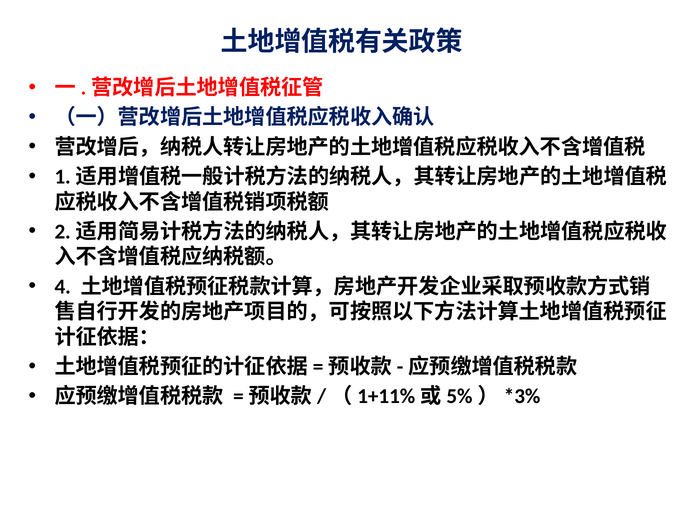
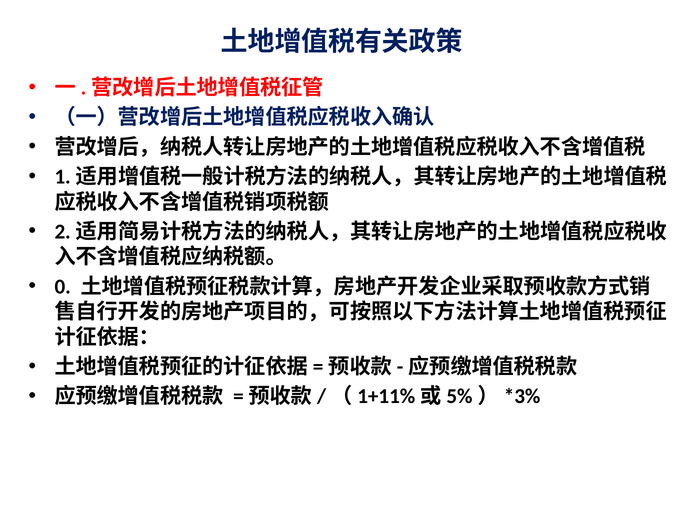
4: 4 -> 0
